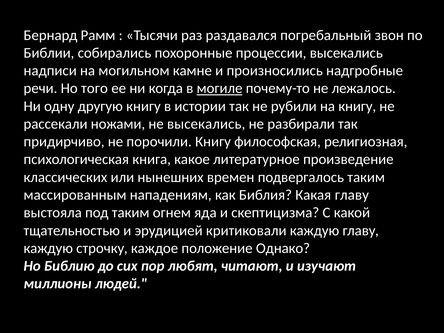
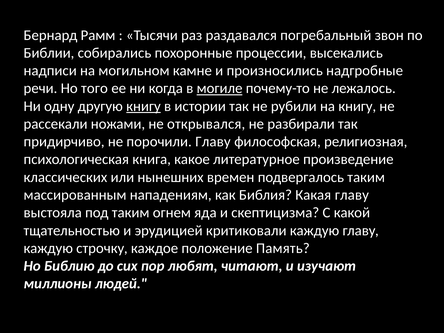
книгу at (143, 106) underline: none -> present
не высекались: высекались -> открывался
порочили Книгу: Книгу -> Главу
Однако: Однако -> Память
